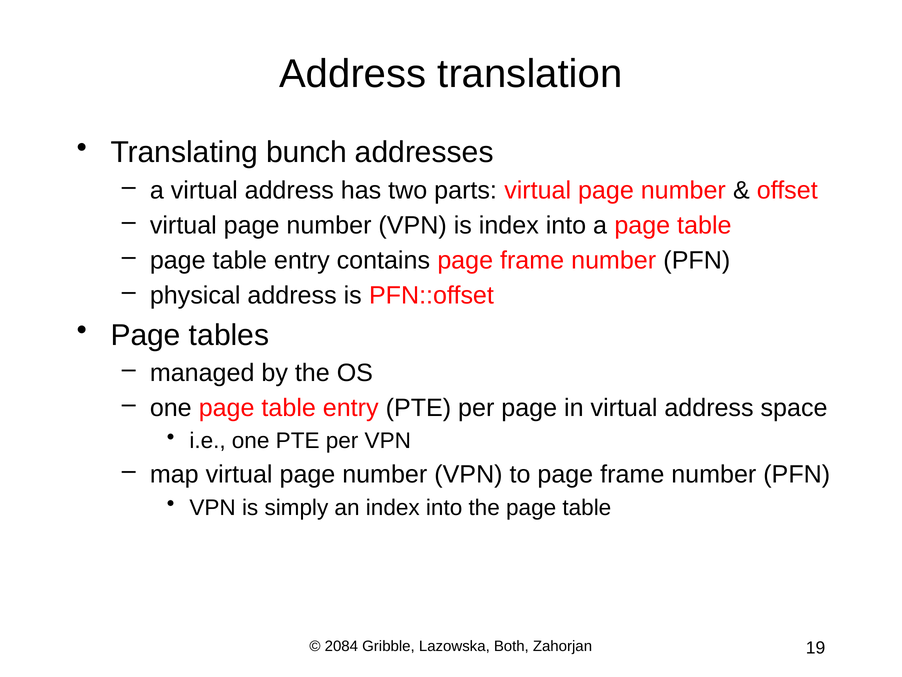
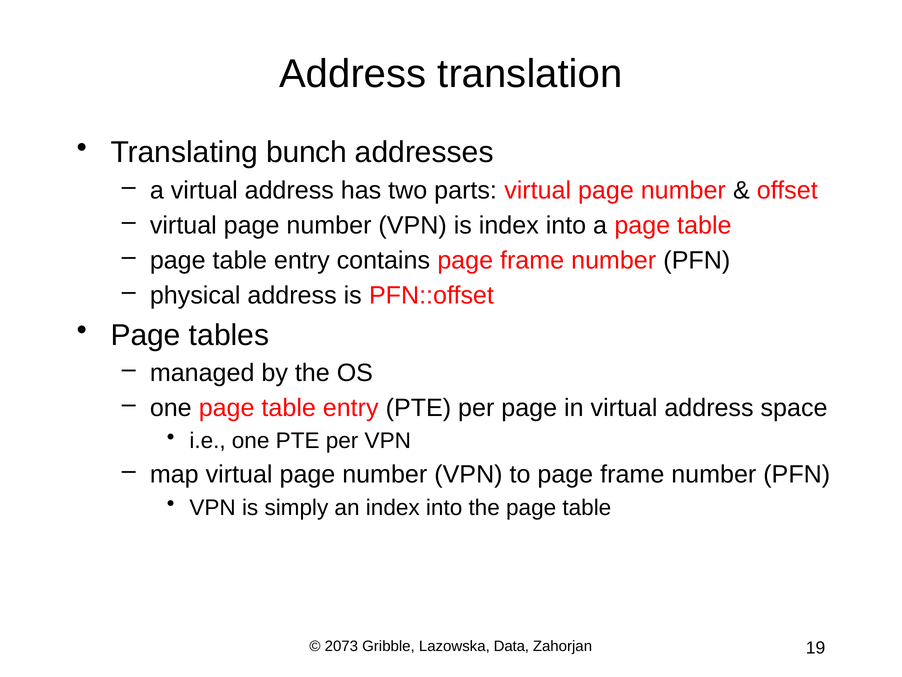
2084: 2084 -> 2073
Both: Both -> Data
